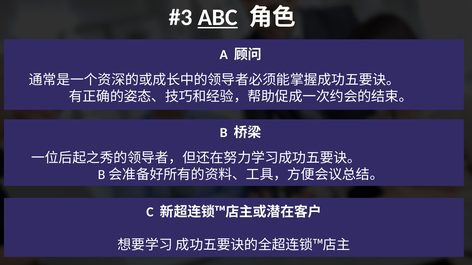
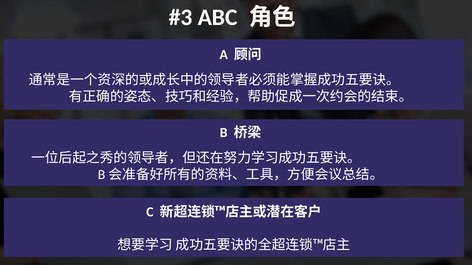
ABC underline: present -> none
